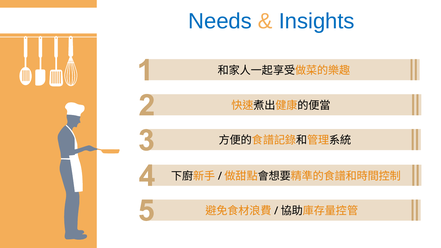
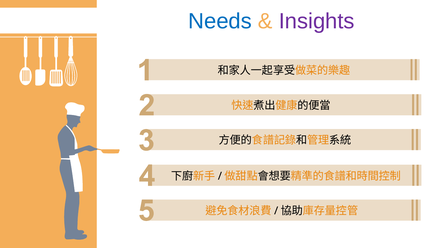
Insights colour: blue -> purple
